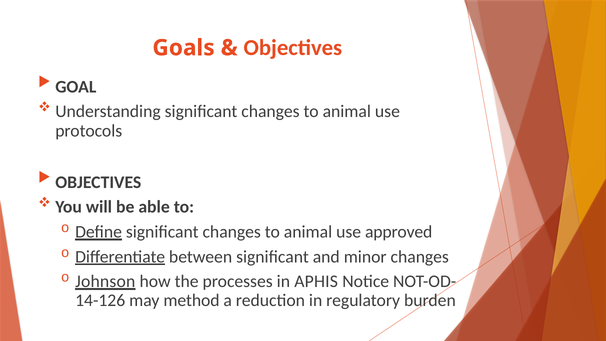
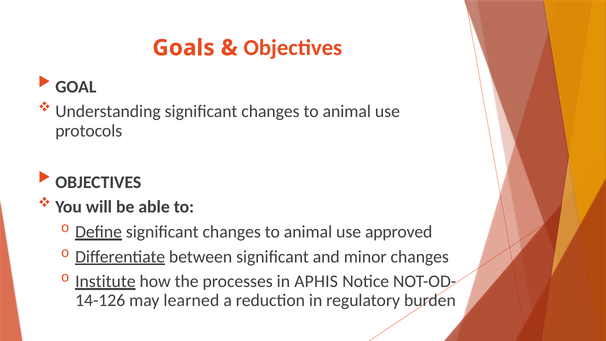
Johnson: Johnson -> Institute
method: method -> learned
